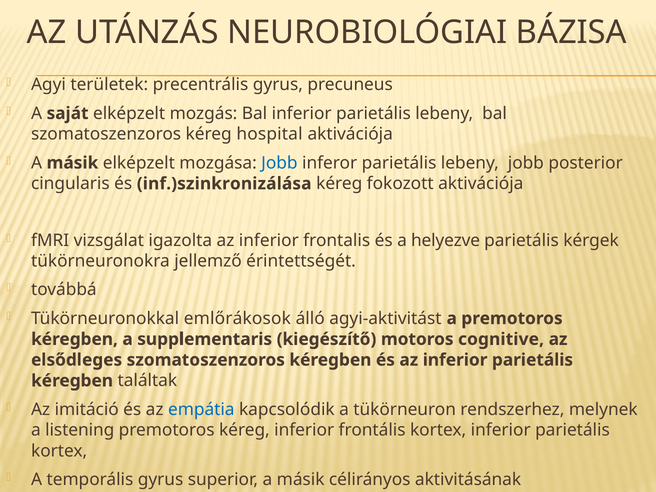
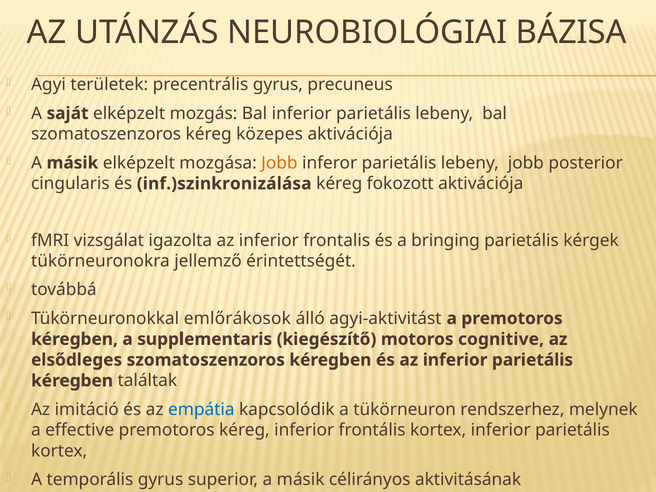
hospital: hospital -> közepes
Jobb at (279, 163) colour: blue -> orange
helyezve: helyezve -> bringing
listening: listening -> effective
